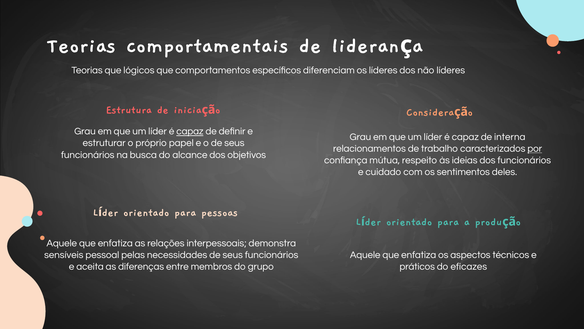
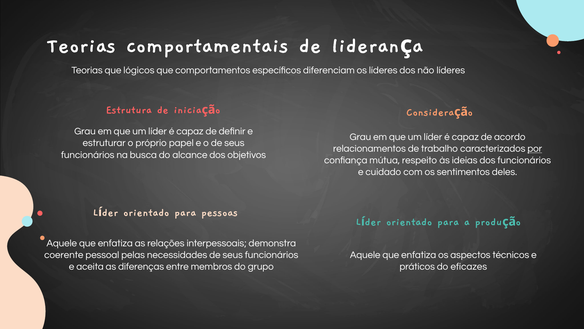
capaz at (190, 131) underline: present -> none
interna: interna -> acordo
sensíveis: sensíveis -> coerente
